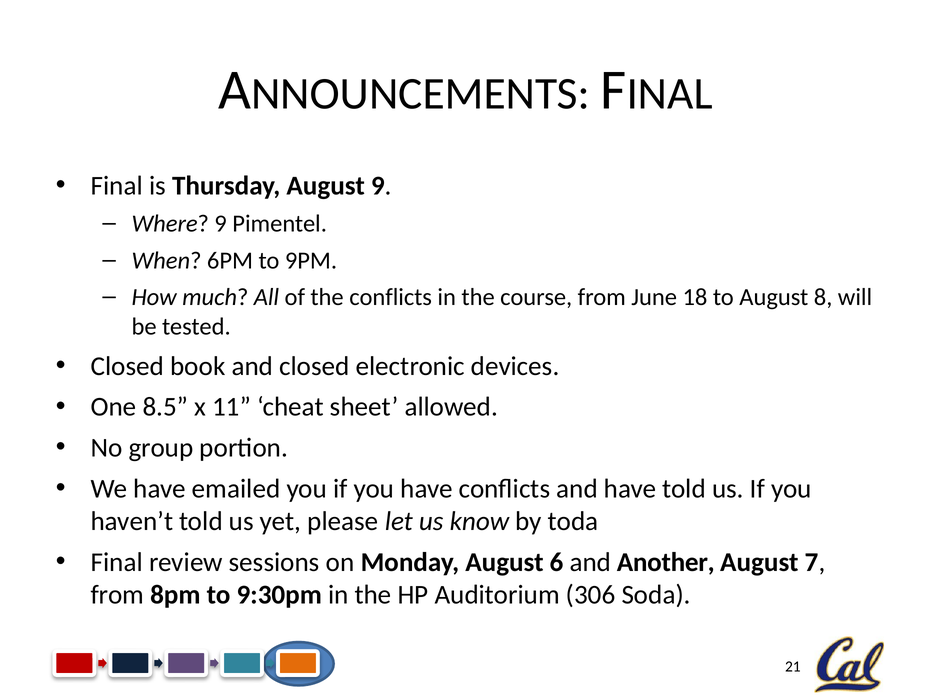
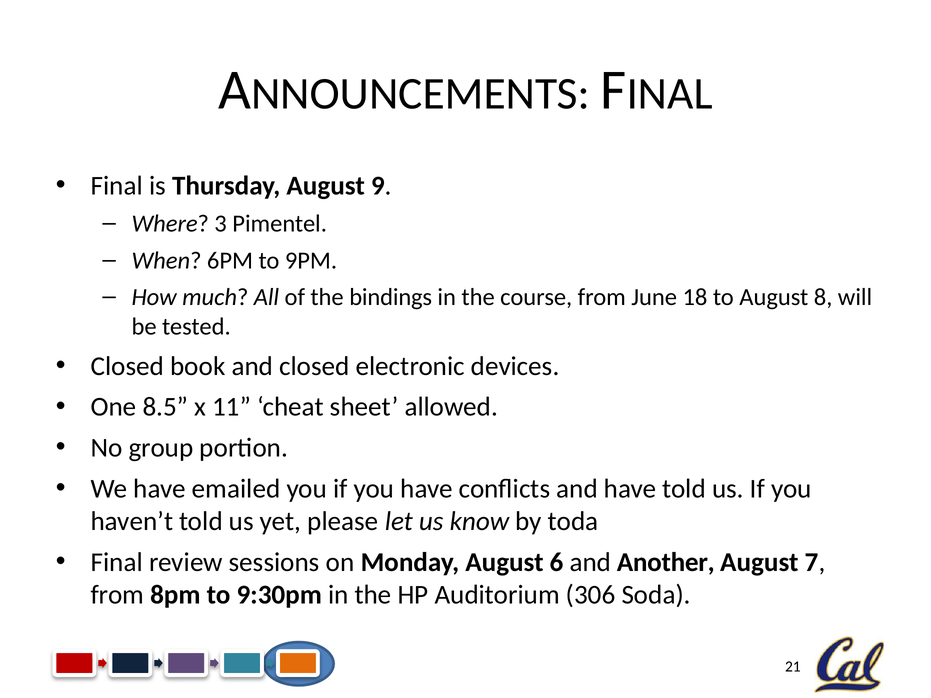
Where 9: 9 -> 3
the conflicts: conflicts -> bindings
